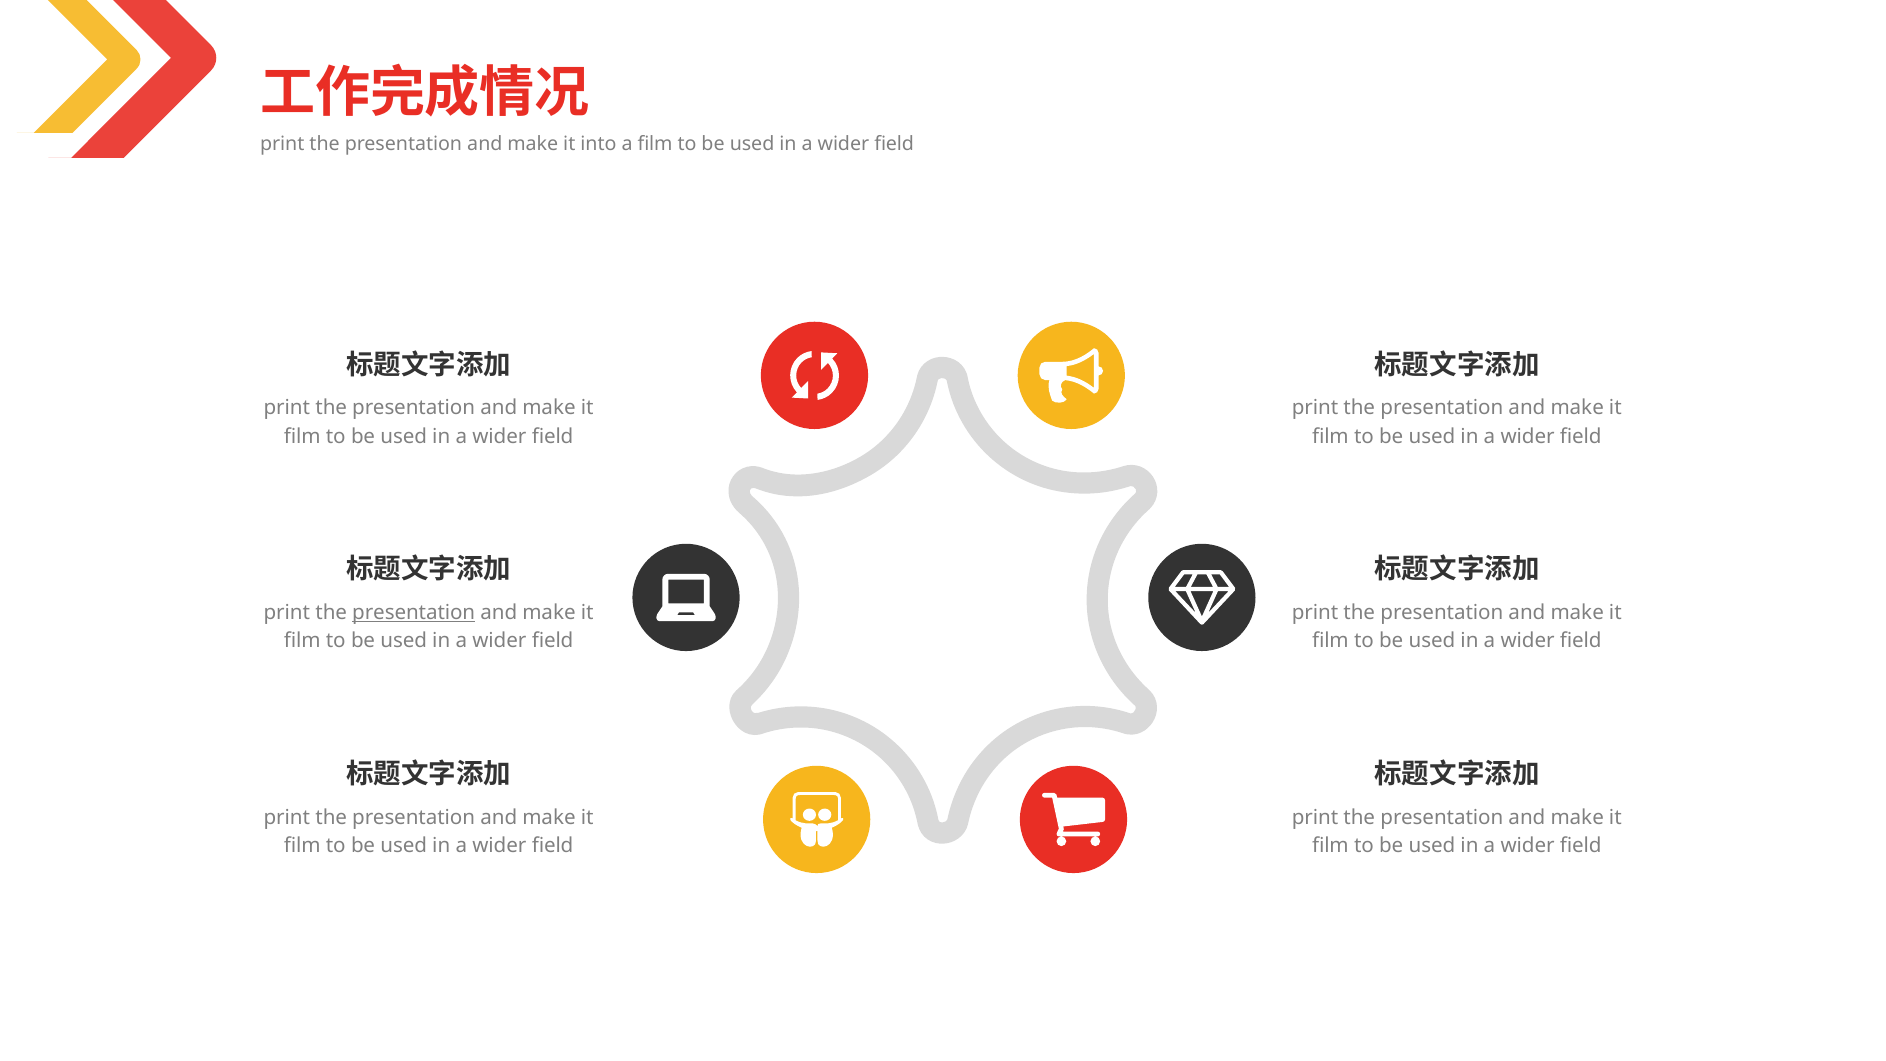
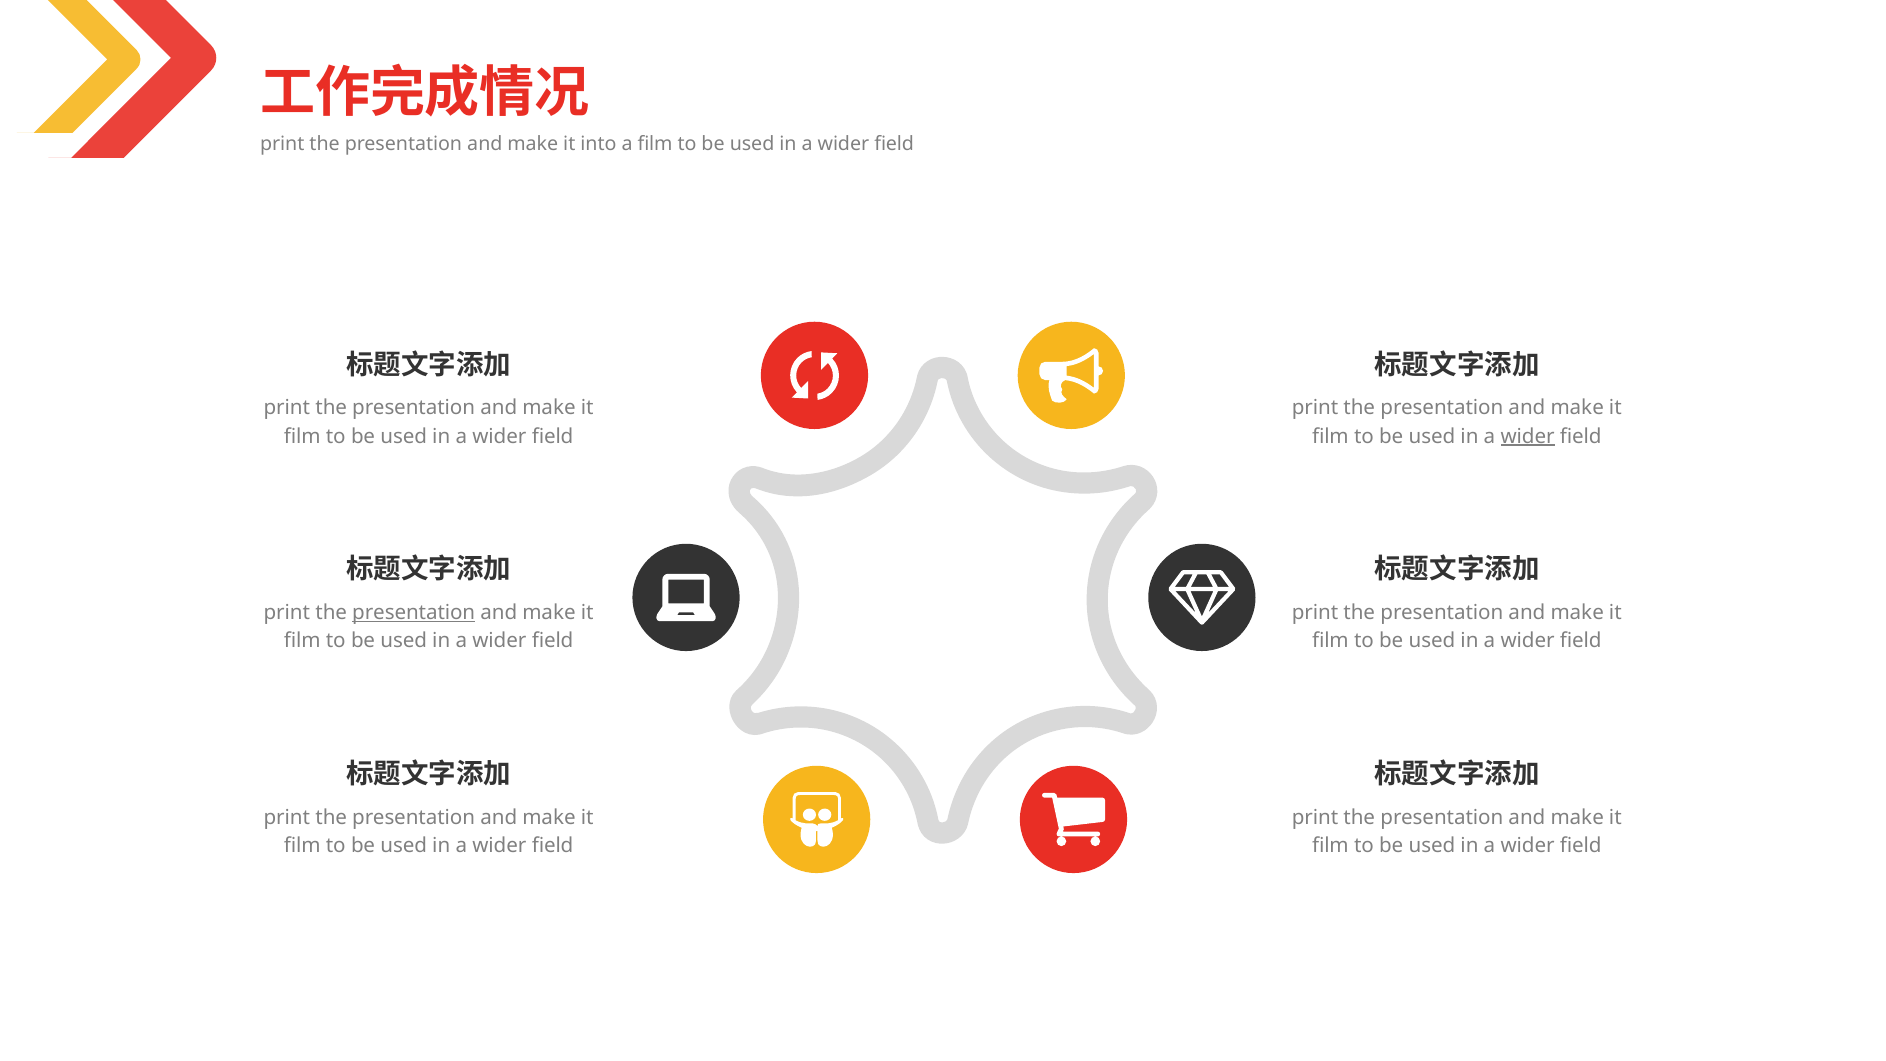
wider at (1528, 436) underline: none -> present
